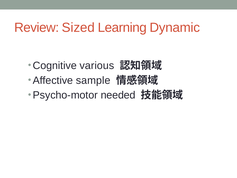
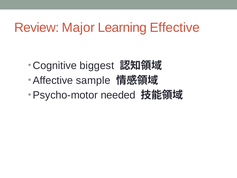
Sized: Sized -> Major
Dynamic: Dynamic -> Effective
various: various -> biggest
